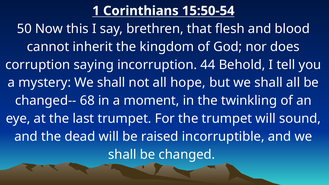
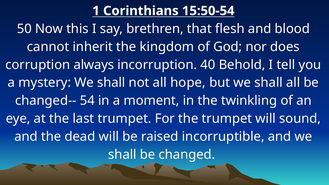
saying: saying -> always
44: 44 -> 40
68: 68 -> 54
